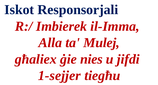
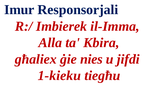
Iskot: Iskot -> Imur
Mulej: Mulej -> Kbira
1-sejjer: 1-sejjer -> 1-kieku
